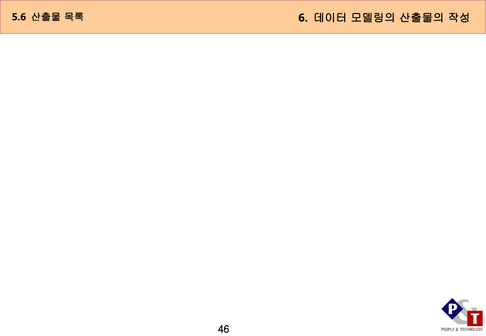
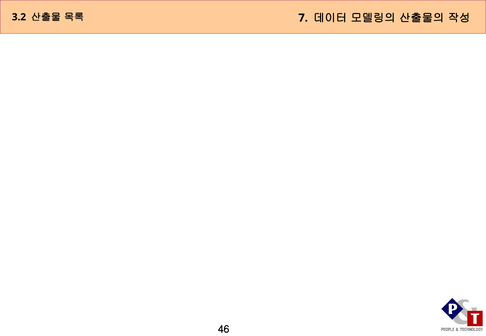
5.6: 5.6 -> 3.2
6: 6 -> 7
